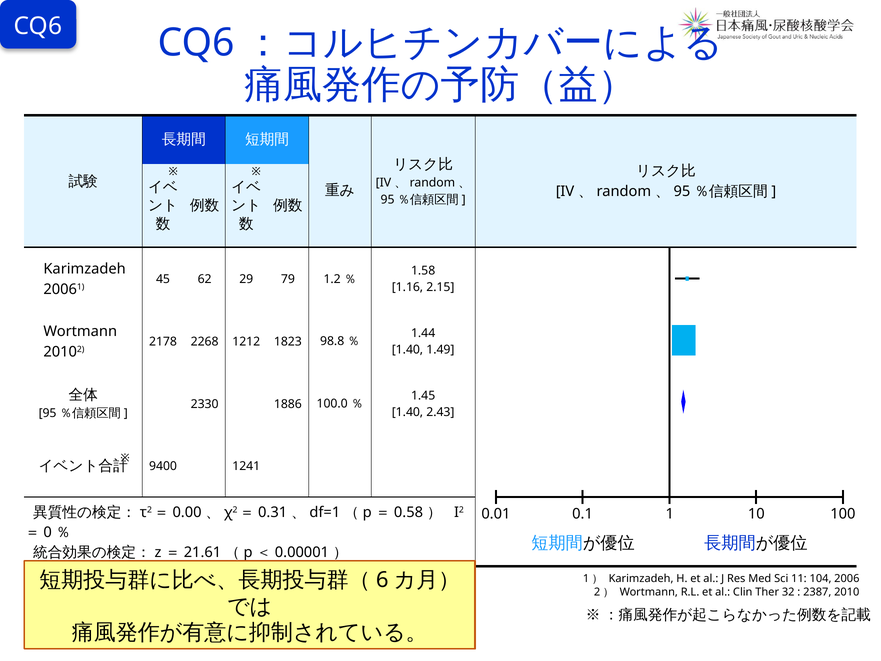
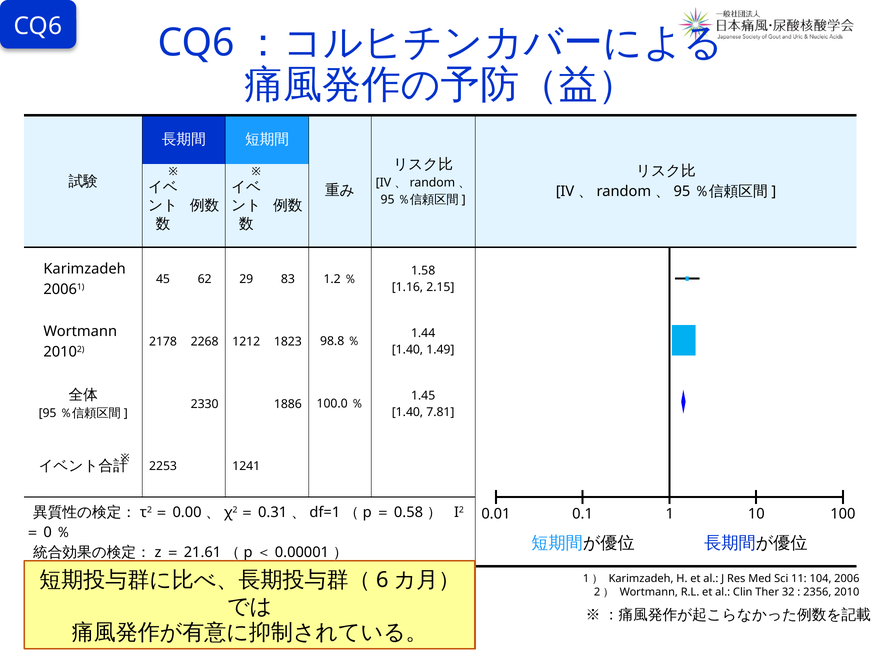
79: 79 -> 83
2.43: 2.43 -> 7.81
9400: 9400 -> 2253
2387: 2387 -> 2356
